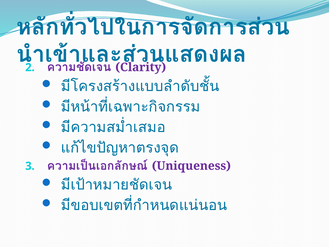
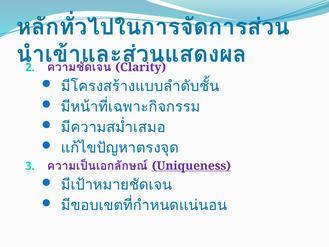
Uniqueness underline: none -> present
